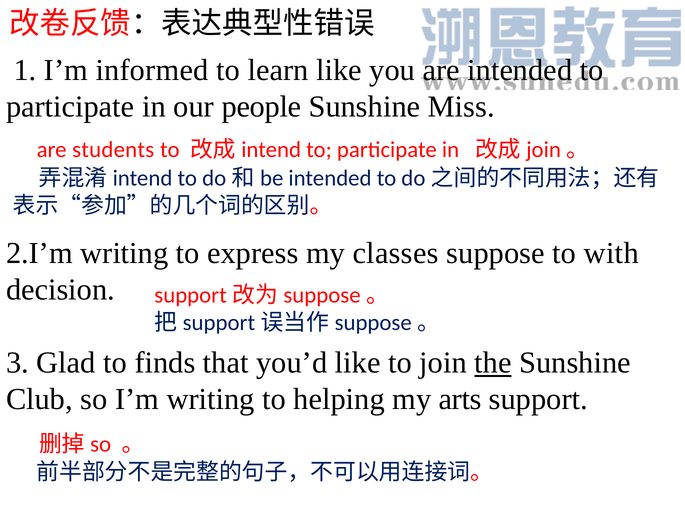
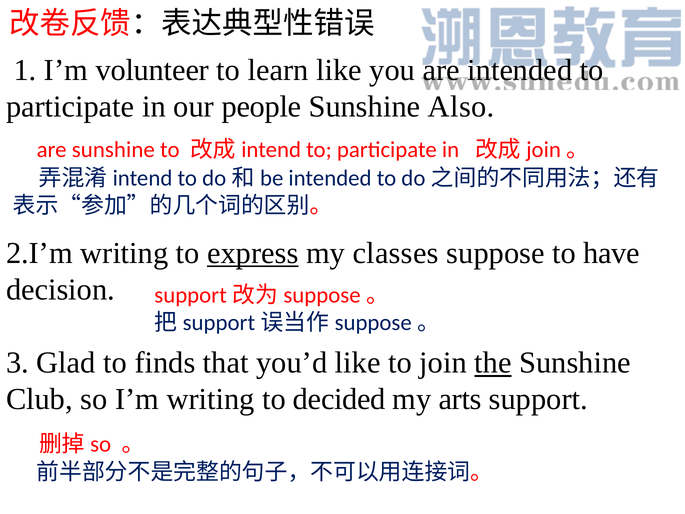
informed: informed -> volunteer
Miss: Miss -> Also
are students: students -> sunshine
express underline: none -> present
with: with -> have
helping: helping -> decided
